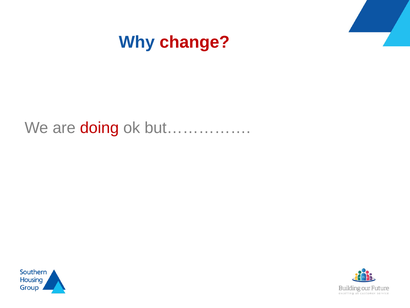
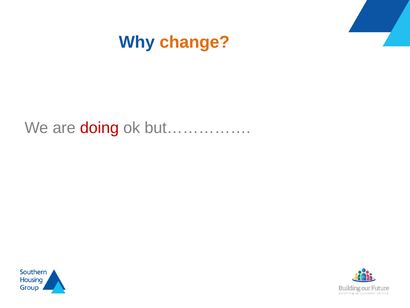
change colour: red -> orange
